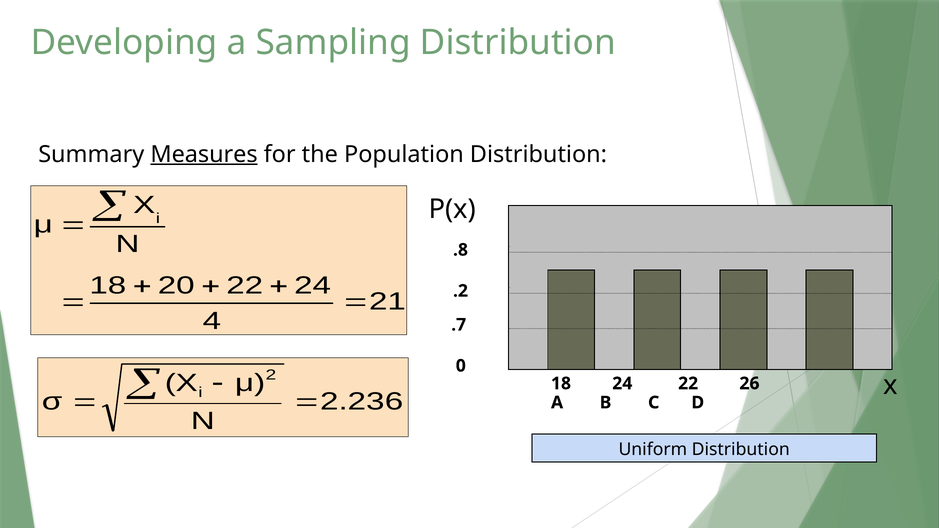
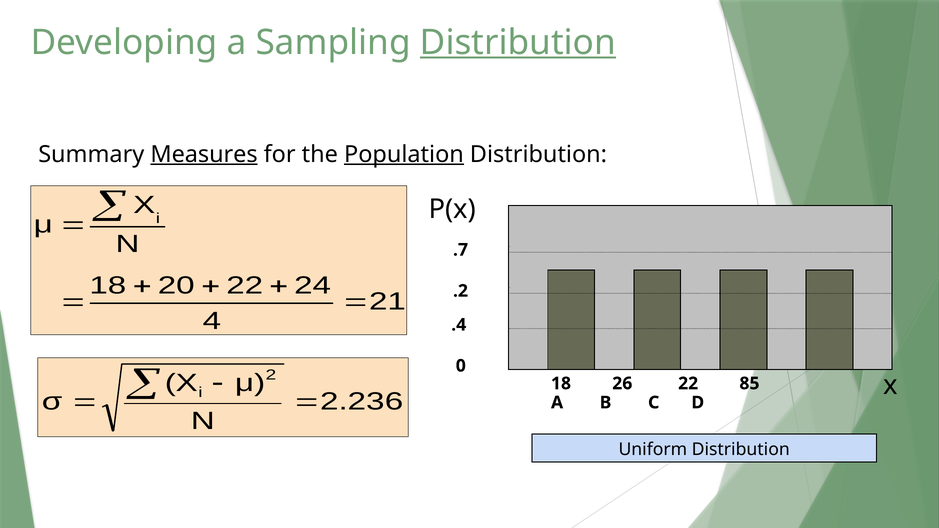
Distribution at (518, 42) underline: none -> present
Population underline: none -> present
.8: .8 -> .7
.7: .7 -> .4
18 24: 24 -> 26
26: 26 -> 85
